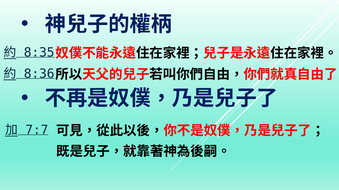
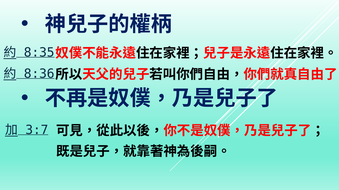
7:7: 7:7 -> 3:7
